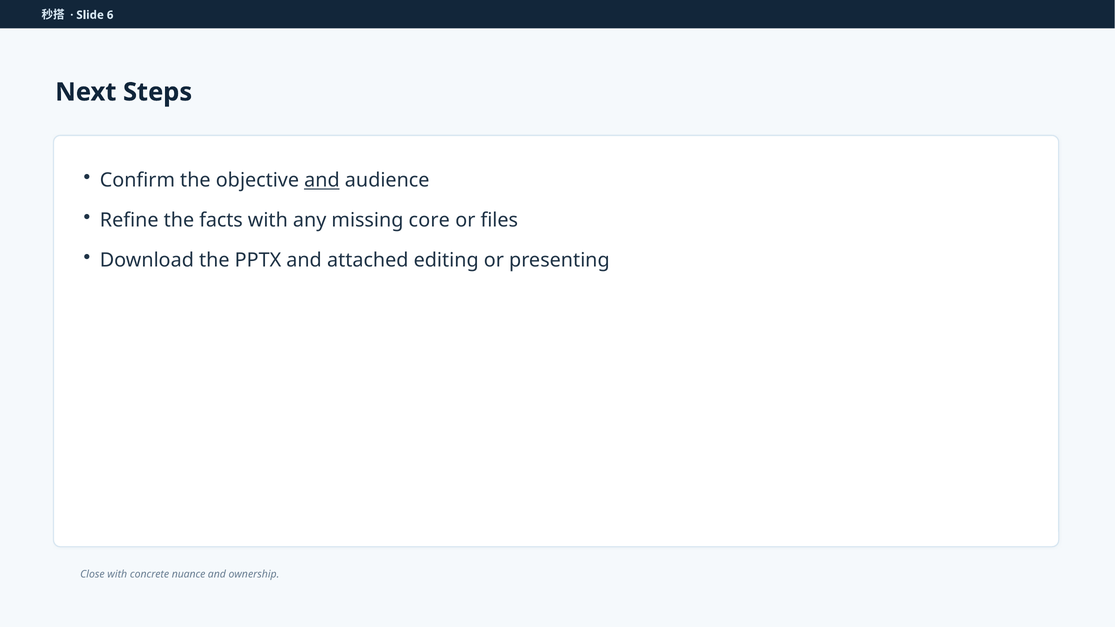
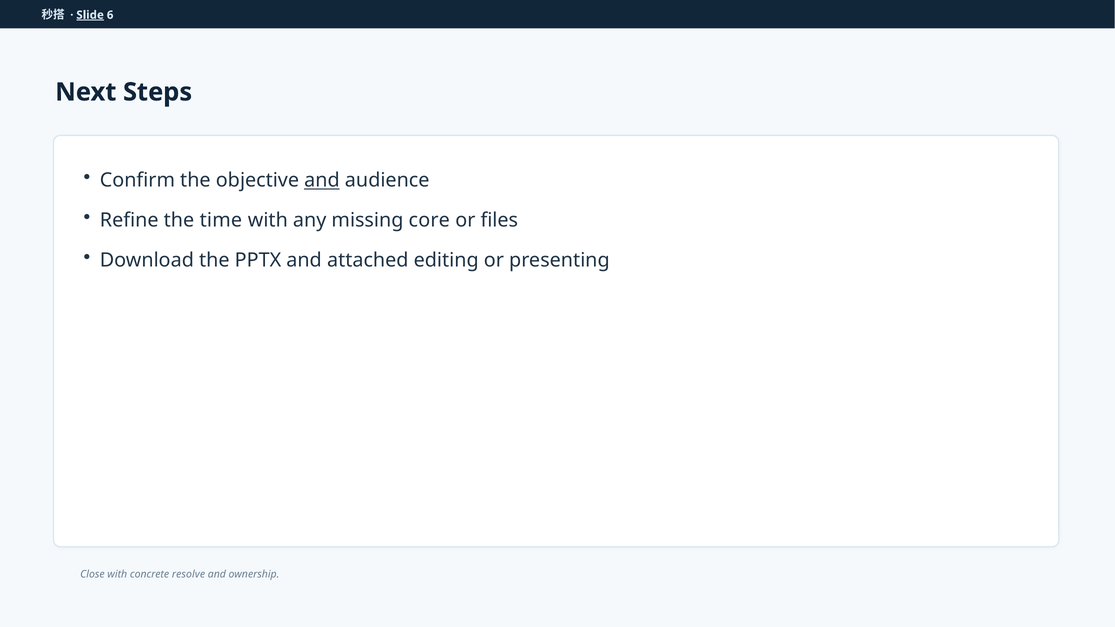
Slide underline: none -> present
facts: facts -> time
nuance: nuance -> resolve
